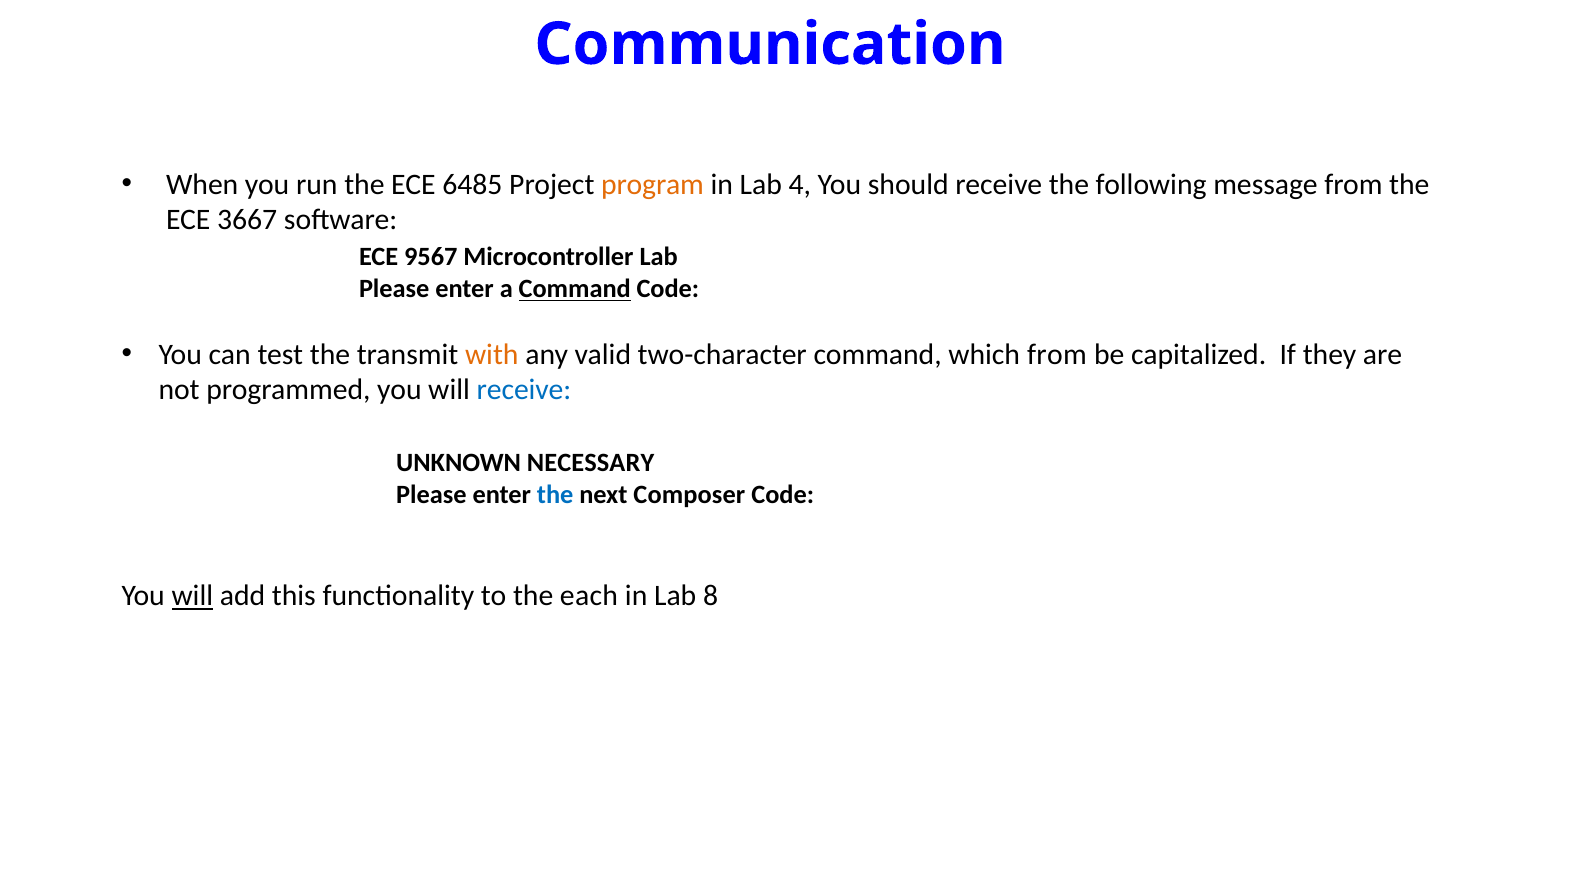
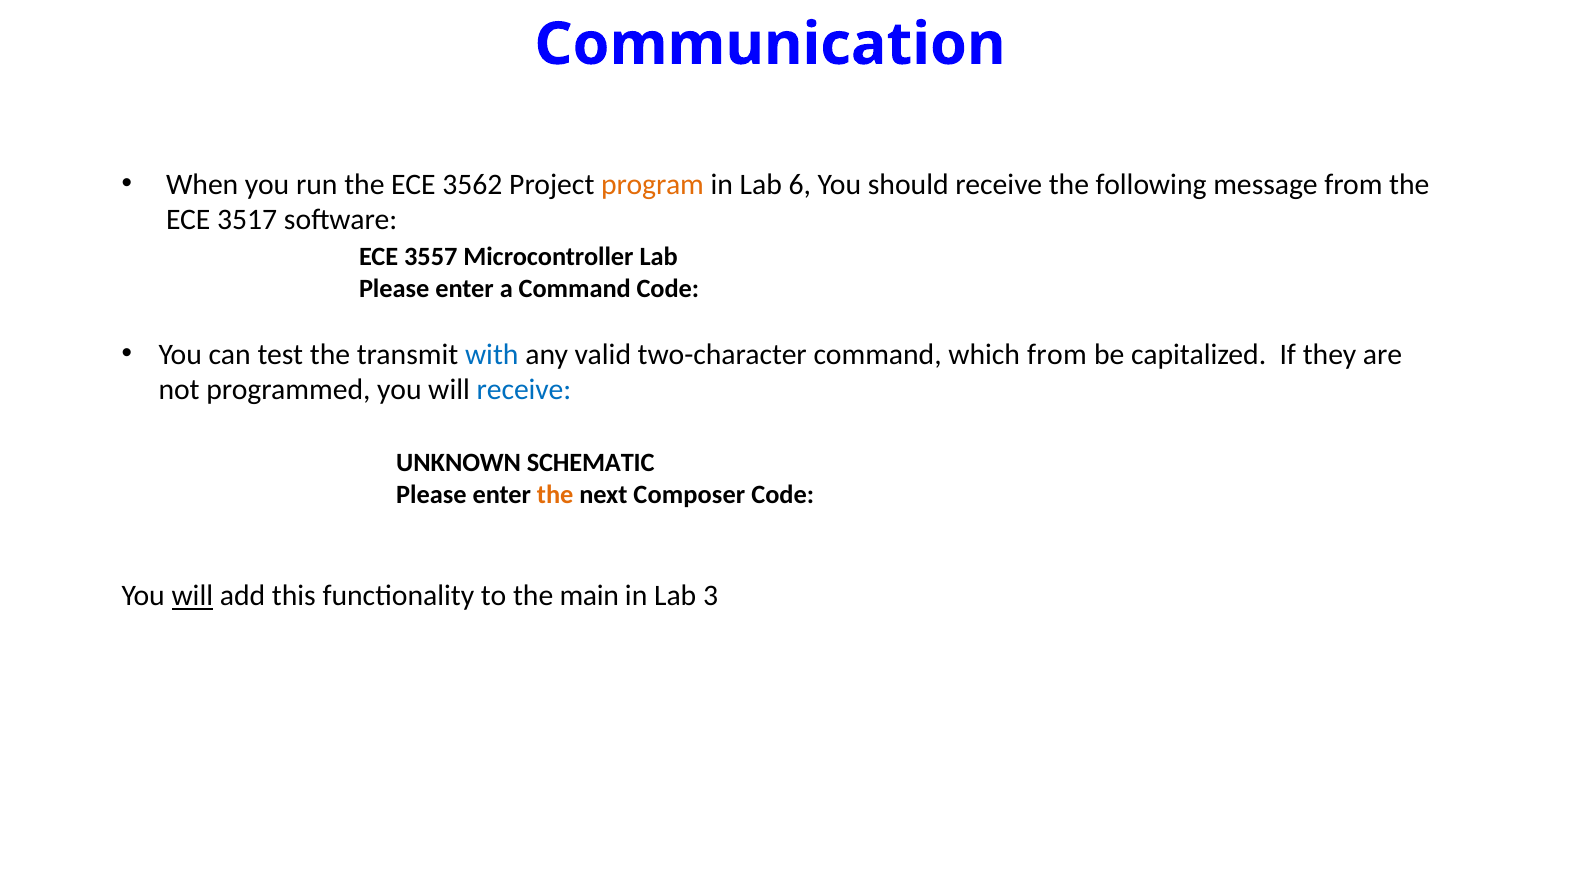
6485: 6485 -> 3562
4: 4 -> 6
3667: 3667 -> 3517
9567: 9567 -> 3557
Command at (575, 289) underline: present -> none
with colour: orange -> blue
NECESSARY: NECESSARY -> SCHEMATIC
the at (555, 495) colour: blue -> orange
each: each -> main
8: 8 -> 3
